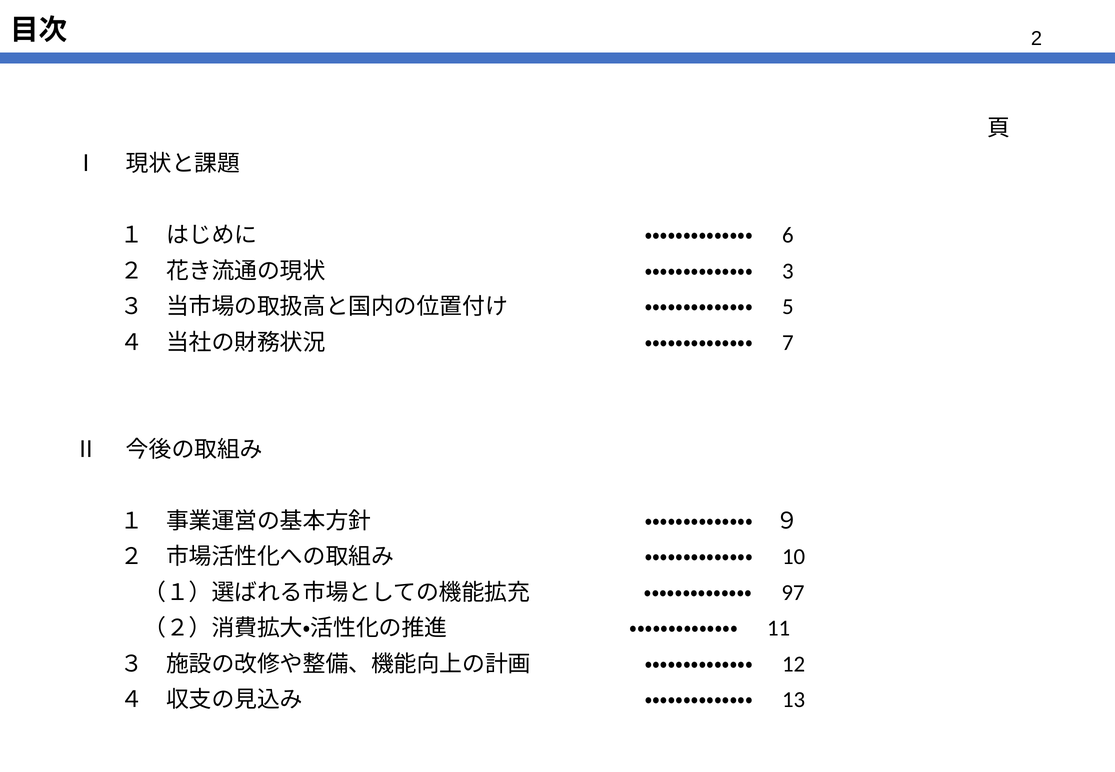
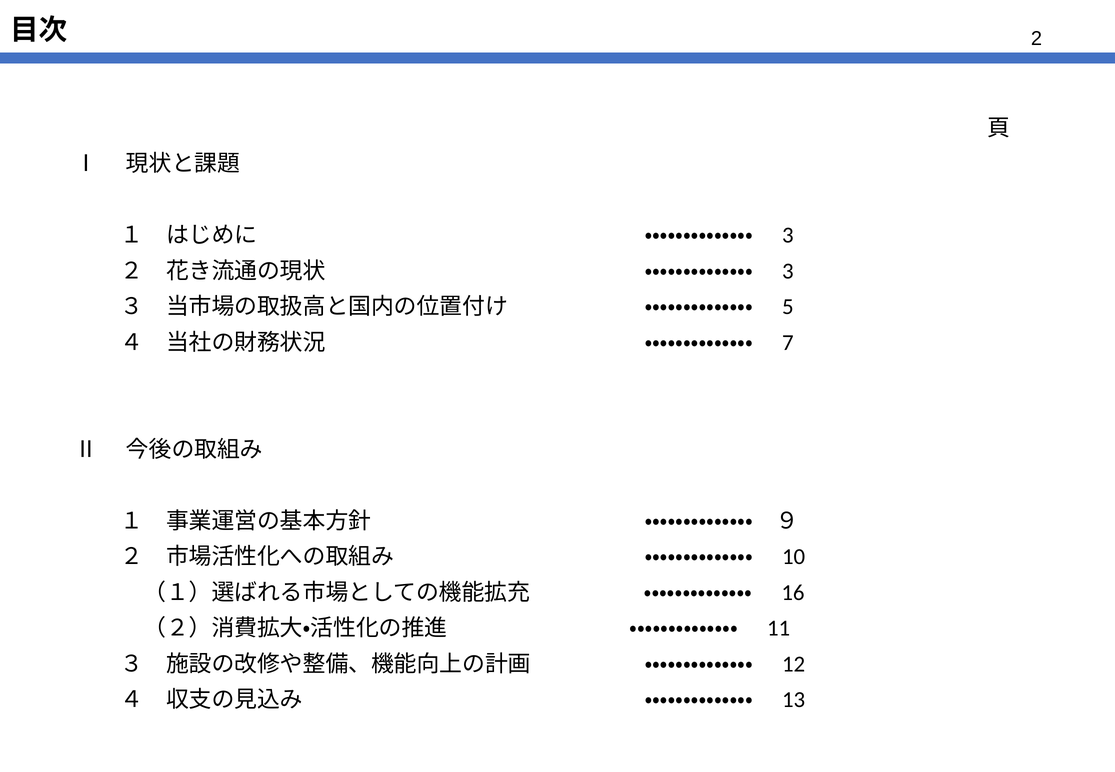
6 at (788, 235): 6 -> 3
97: 97 -> 16
